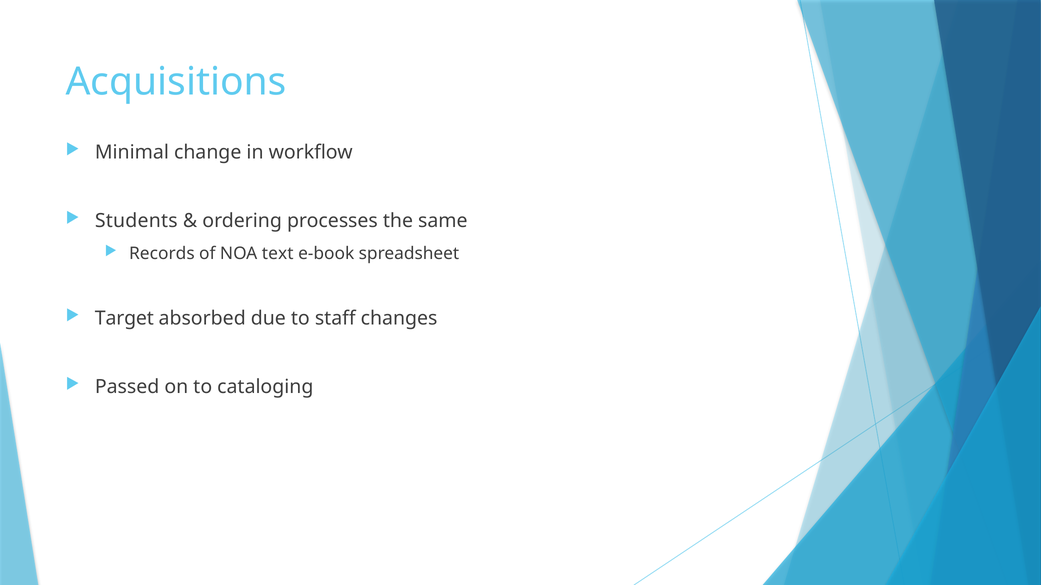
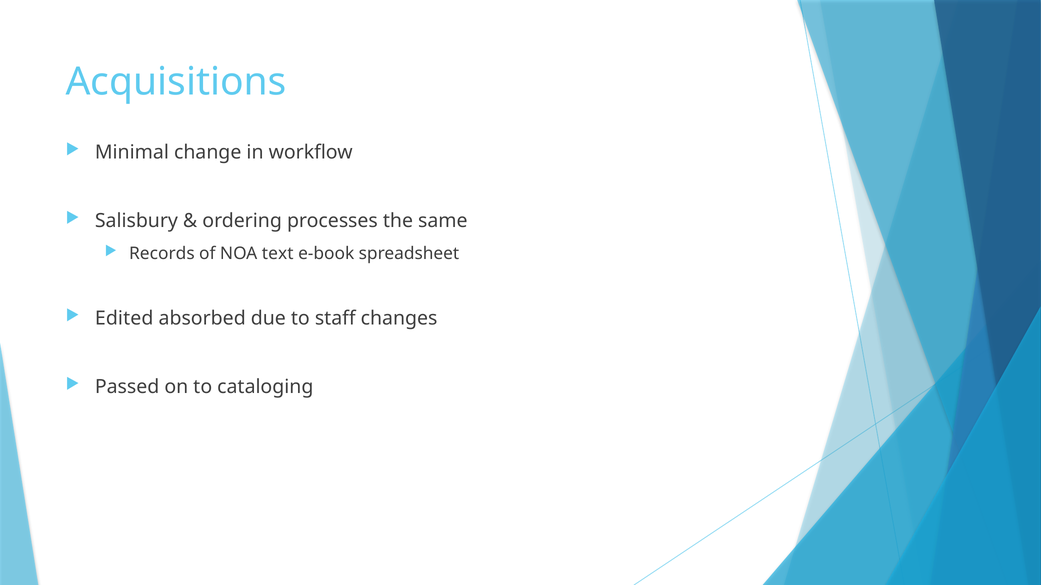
Students: Students -> Salisbury
Target: Target -> Edited
